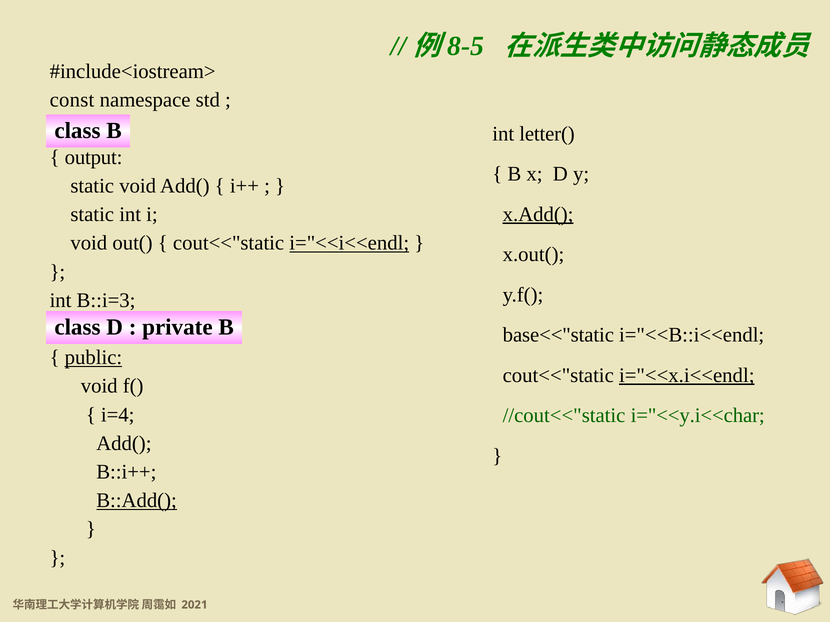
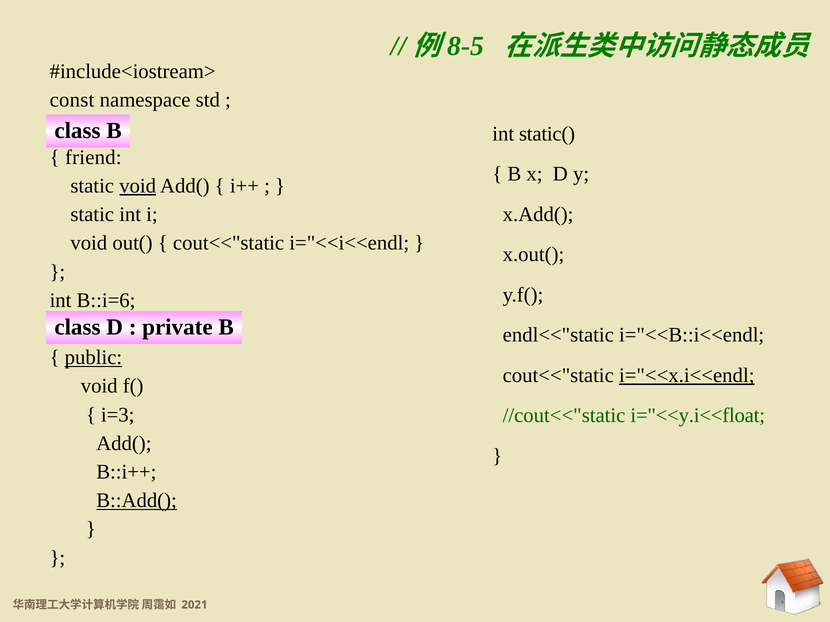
letter(: letter( -> static(
output: output -> friend
void at (138, 186) underline: none -> present
x.Add( underline: present -> none
i="<<i<<endl underline: present -> none
B::i=3: B::i=3 -> B::i=6
base<<"static: base<<"static -> endl<<"static
i=4: i=4 -> i=3
i="<<y.i<<char: i="<<y.i<<char -> i="<<y.i<<float
